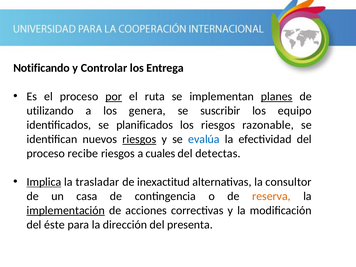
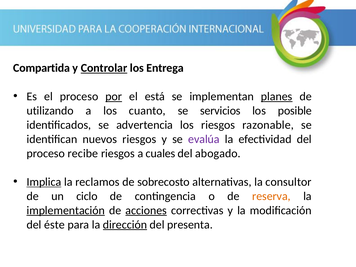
Notificando: Notificando -> Compartida
Controlar underline: none -> present
ruta: ruta -> está
genera: genera -> cuanto
suscribir: suscribir -> servicios
equipo: equipo -> posible
planificados: planificados -> advertencia
riesgos at (139, 139) underline: present -> none
evalúa colour: blue -> purple
detectas: detectas -> abogado
trasladar: trasladar -> reclamos
inexactitud: inexactitud -> sobrecosto
casa: casa -> ciclo
acciones underline: none -> present
dirección underline: none -> present
